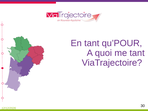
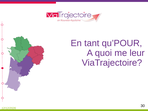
me tant: tant -> leur
